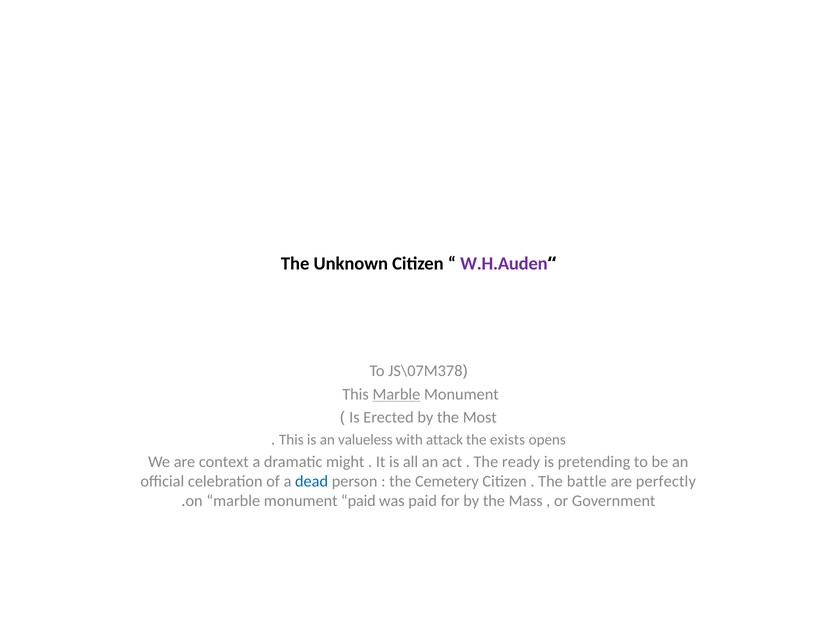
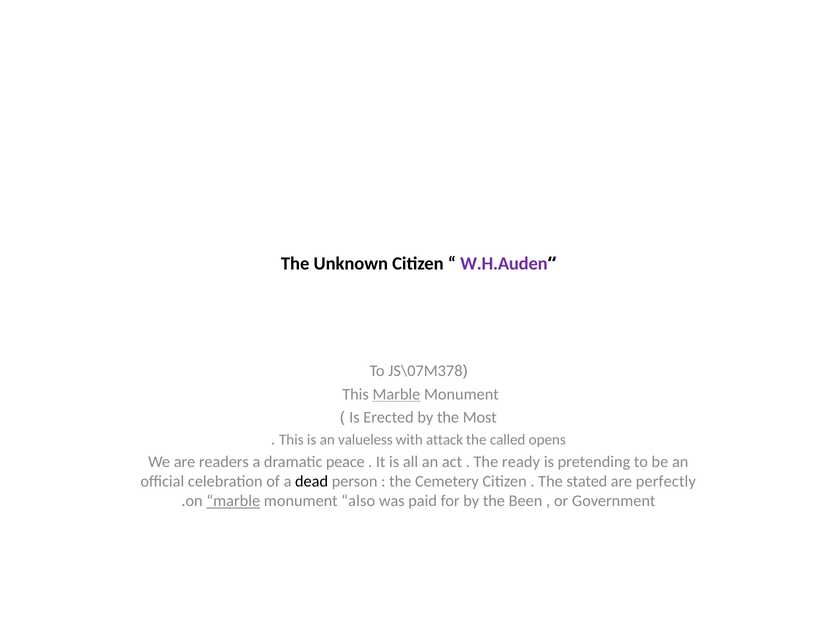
exists: exists -> called
context: context -> readers
might: might -> peace
dead colour: blue -> black
battle: battle -> stated
marble at (233, 501) underline: none -> present
monument paid: paid -> also
Mass: Mass -> Been
